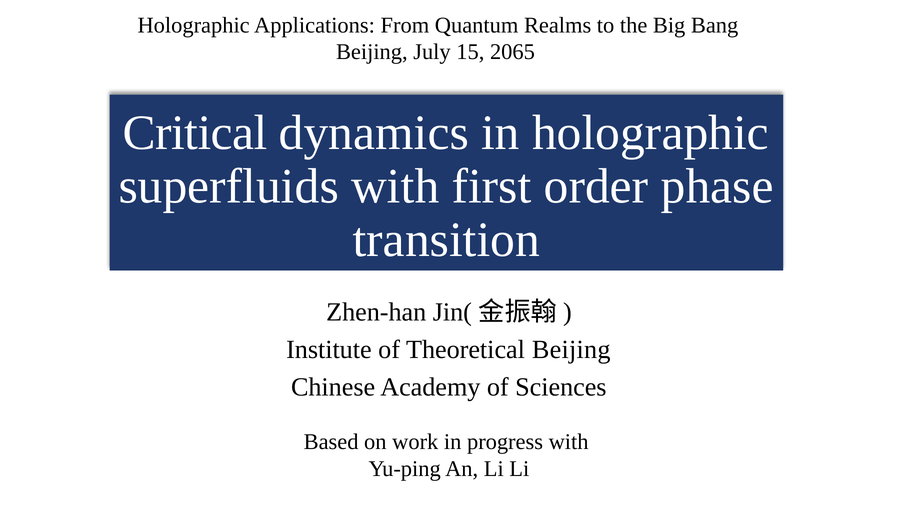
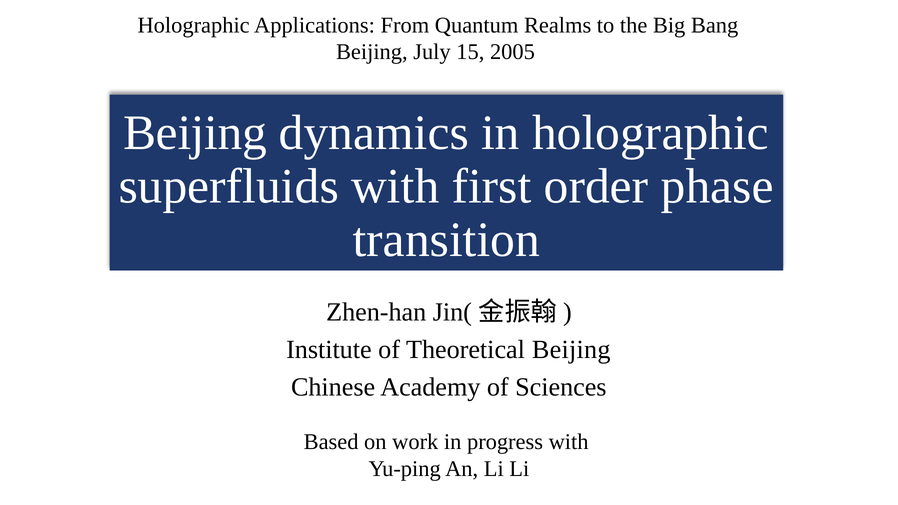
2065: 2065 -> 2005
Critical at (195, 133): Critical -> Beijing
